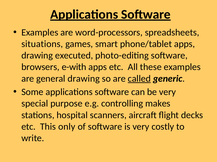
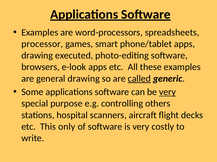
situations: situations -> processor
e-with: e-with -> e-look
very at (168, 92) underline: none -> present
makes: makes -> others
